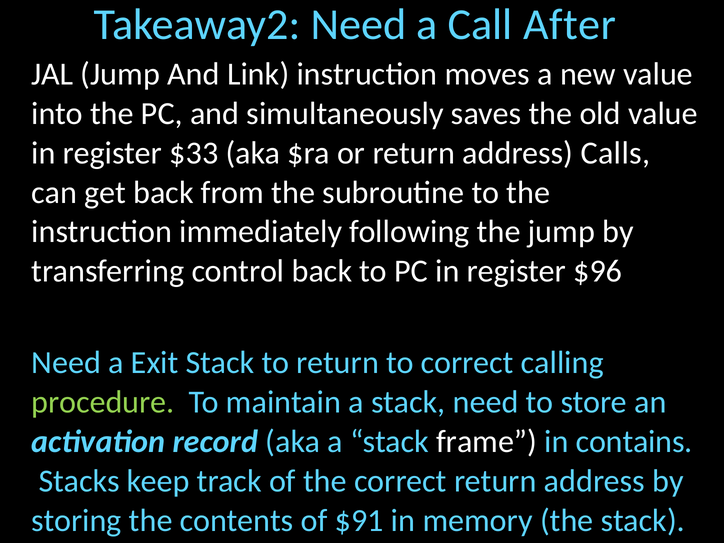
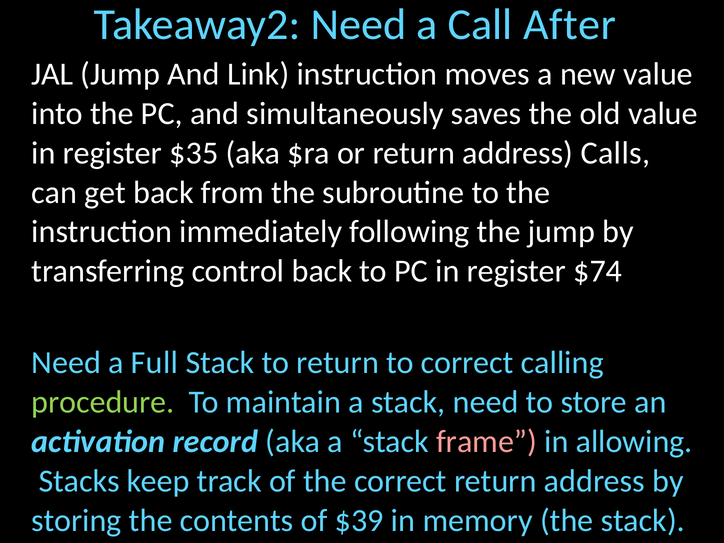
$33: $33 -> $35
$96: $96 -> $74
Exit: Exit -> Full
frame colour: white -> pink
contains: contains -> allowing
$91: $91 -> $39
